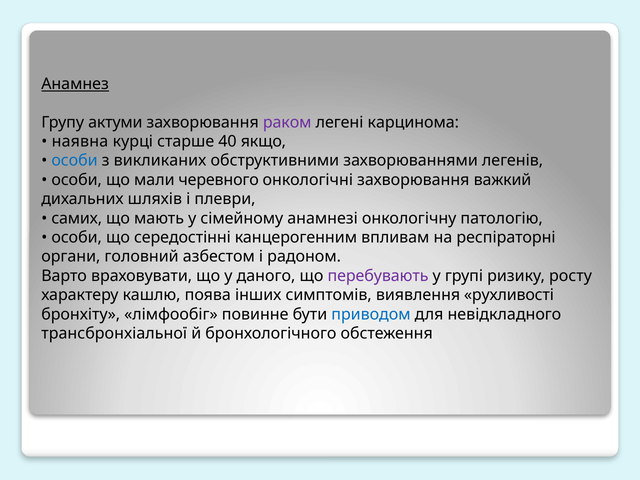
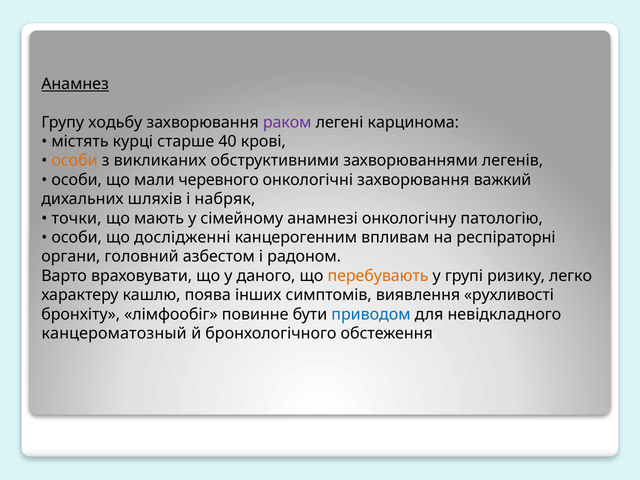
актуми: актуми -> ходьбу
наявна: наявна -> містять
якщо: якщо -> крові
особи at (75, 161) colour: blue -> orange
плеври: плеври -> набряк
самих: самих -> точки
середостінні: середостінні -> дослідженні
перебувають colour: purple -> orange
росту: росту -> легко
трансбронхіальної: трансбронхіальної -> канцероматозный
